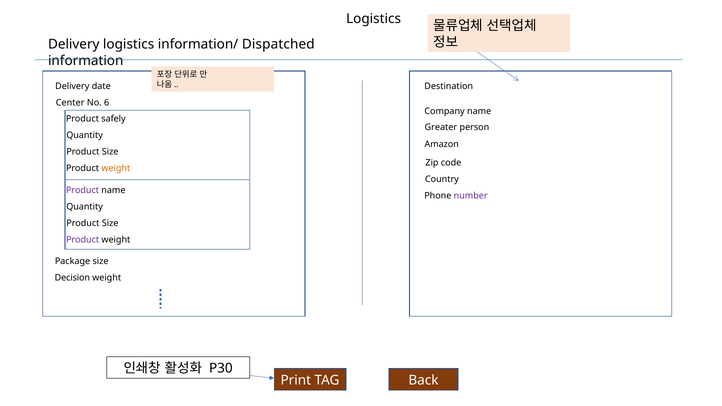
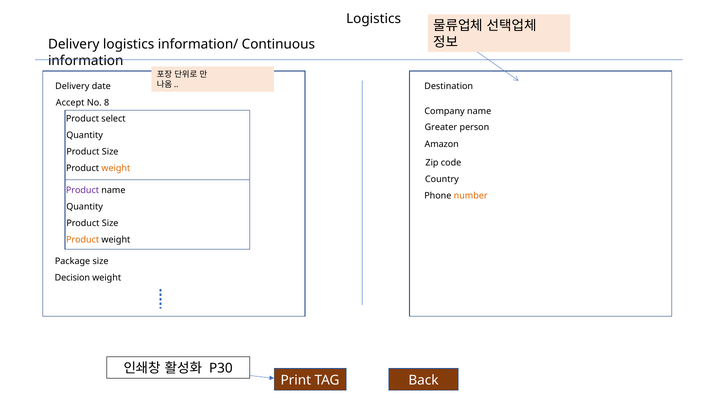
Dispatched: Dispatched -> Continuous
Center: Center -> Accept
6: 6 -> 8
safely: safely -> select
number colour: purple -> orange
Product at (83, 240) colour: purple -> orange
